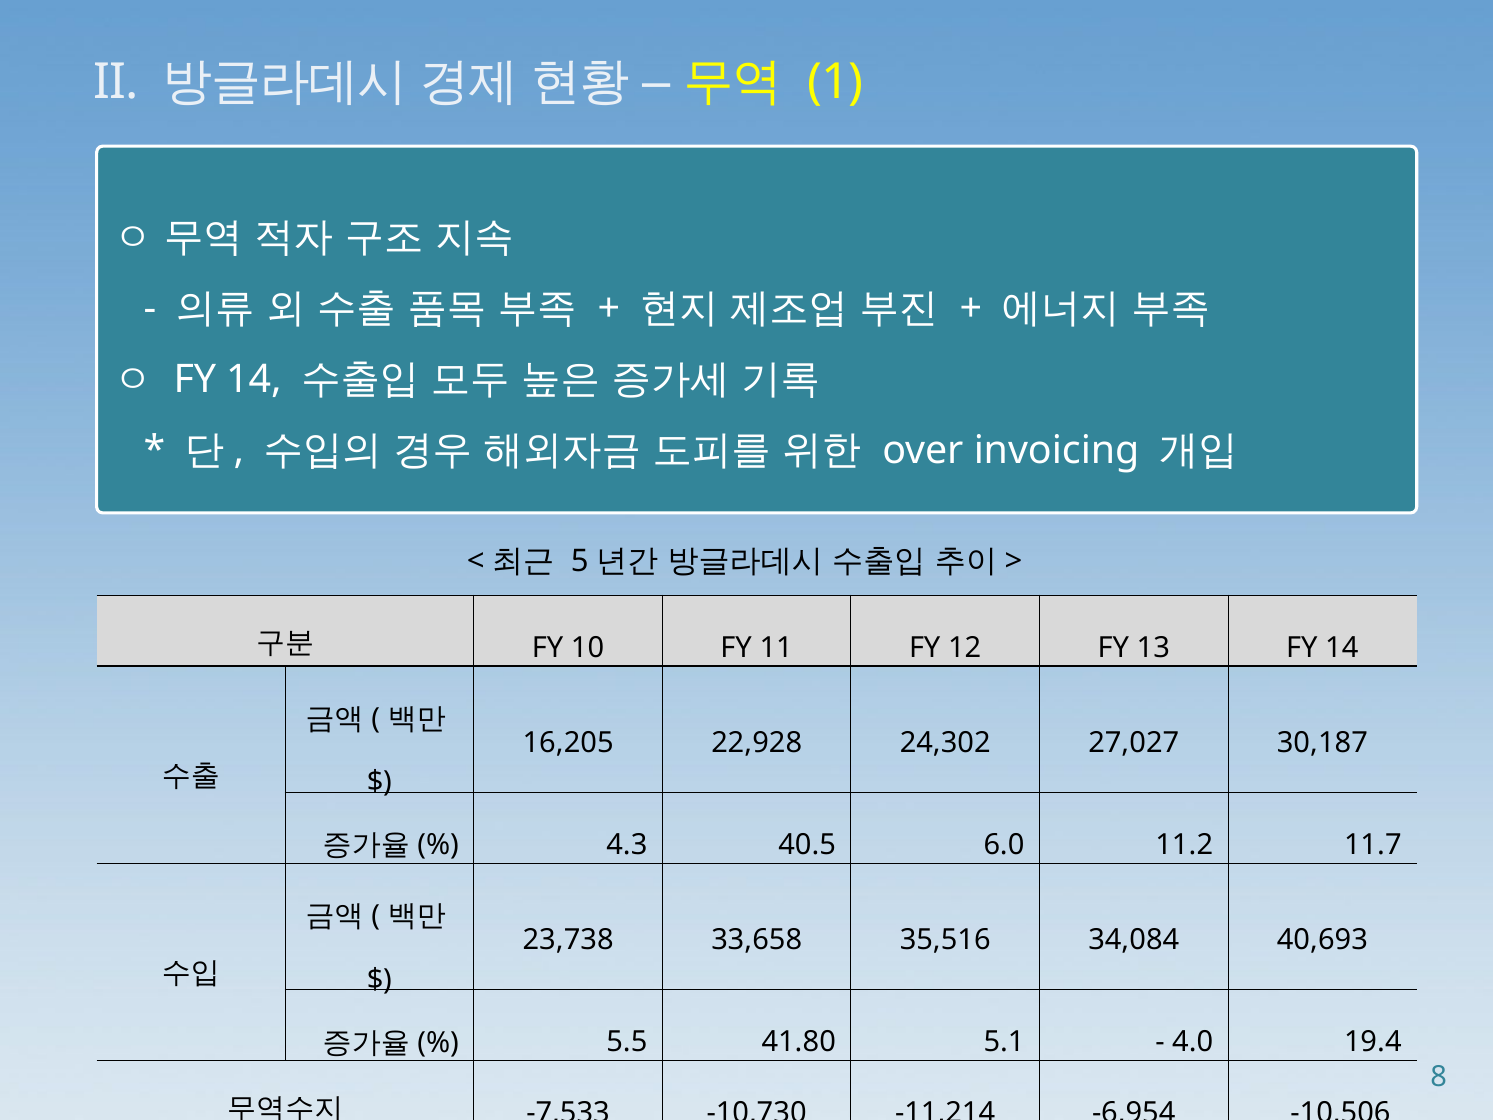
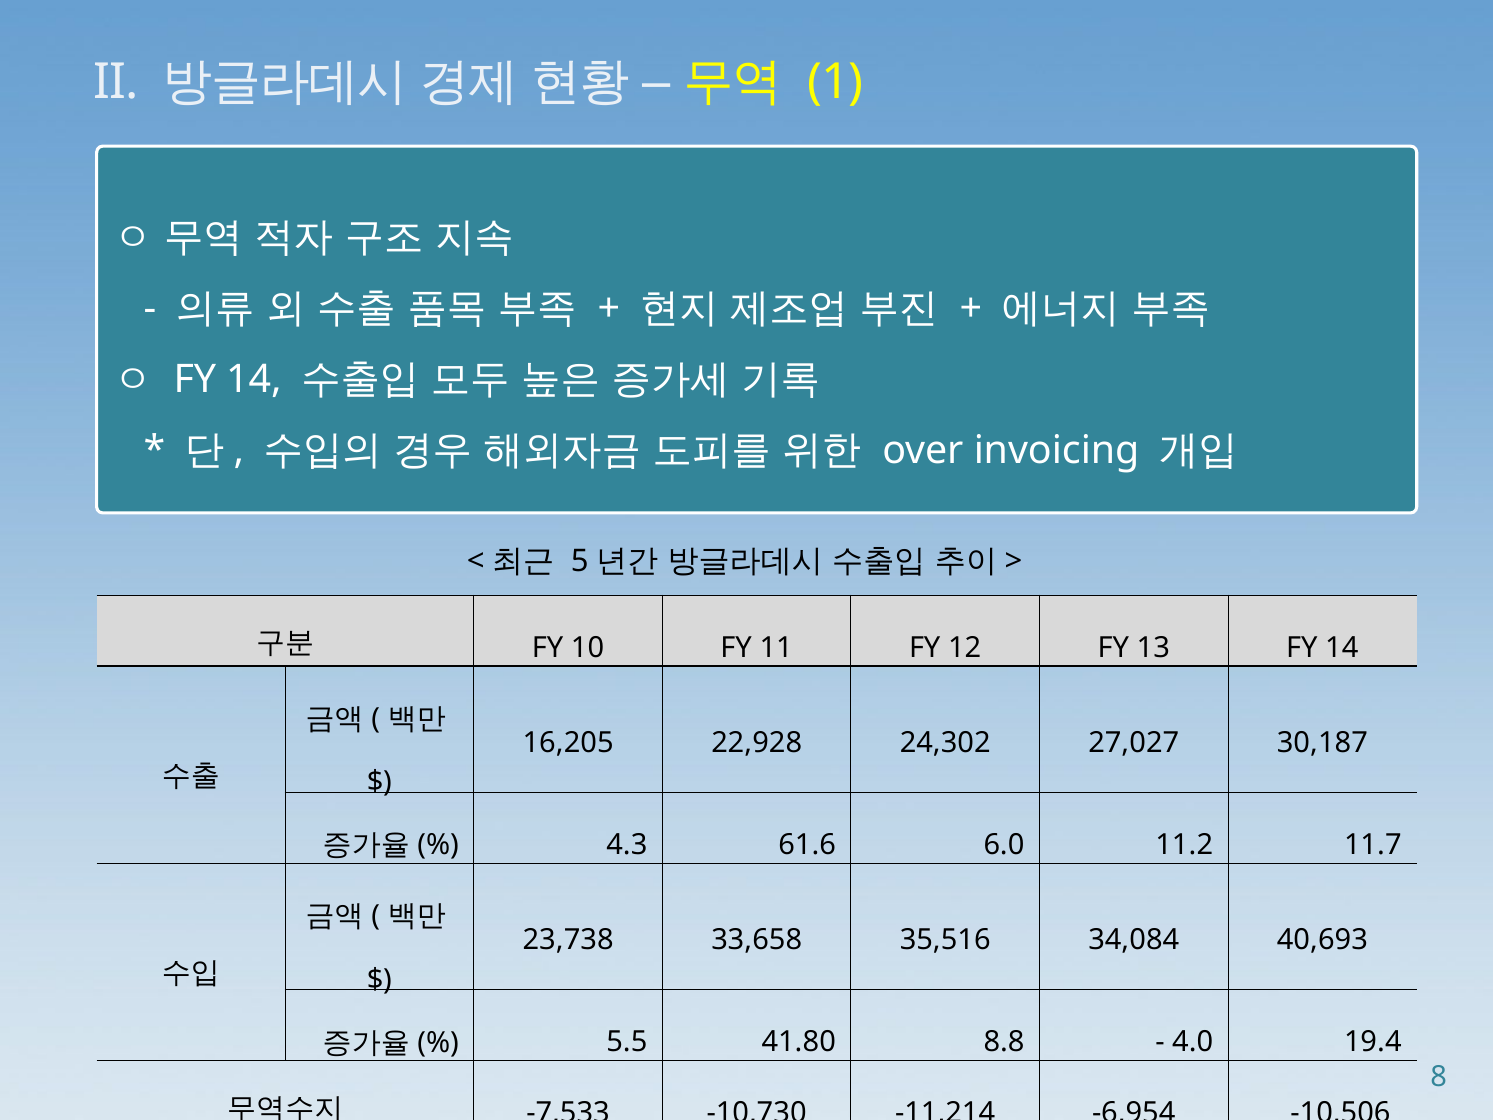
40.5: 40.5 -> 61.6
5.1: 5.1 -> 8.8
